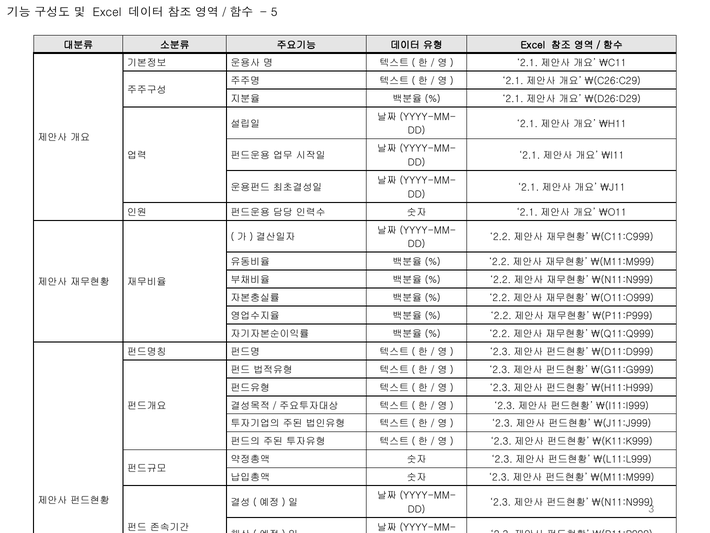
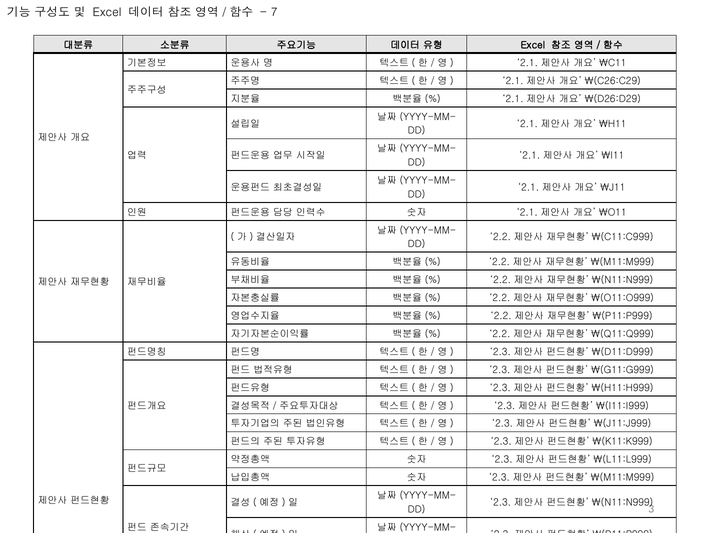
5: 5 -> 7
